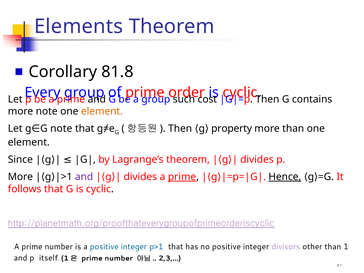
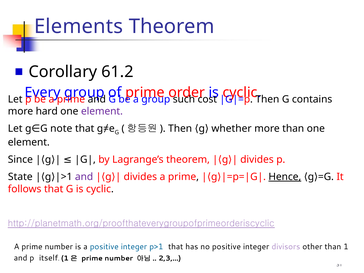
81.8: 81.8 -> 61.2
more note: note -> hard
element at (102, 111) colour: orange -> purple
property: property -> whether
prime at (182, 177) underline: present -> none
More at (20, 177): More -> State
